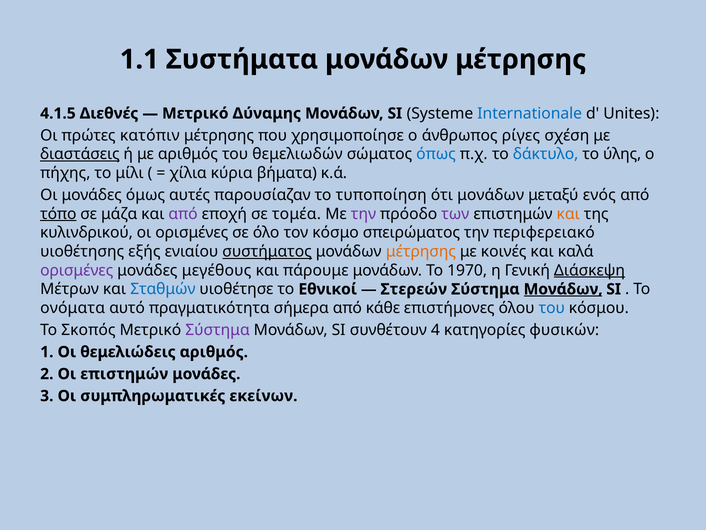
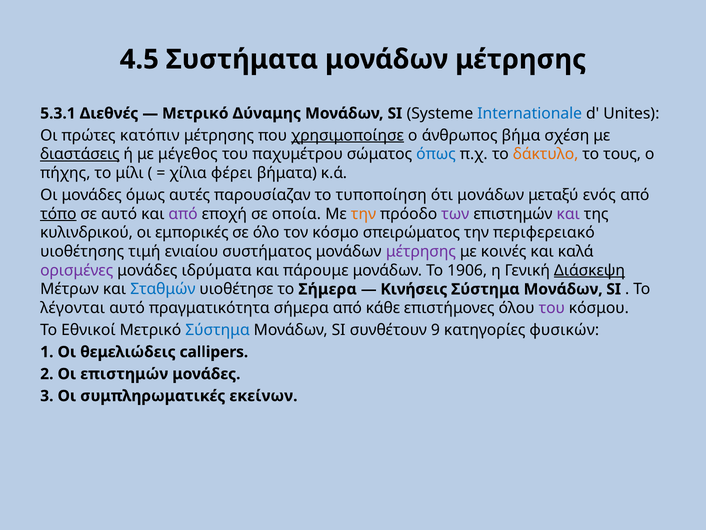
1.1: 1.1 -> 4.5
4.1.5: 4.1.5 -> 5.3.1
χρησιμοποίησε underline: none -> present
ρίγες: ρίγες -> βήμα
με αριθμός: αριθμός -> μέγεθος
θεμελιωδών: θεμελιωδών -> παχυμέτρου
δάκτυλο colour: blue -> orange
ύλης: ύλης -> τους
κύρια: κύρια -> φέρει
σε μάζα: μάζα -> αυτό
τομέα: τομέα -> οποία
την at (363, 214) colour: purple -> orange
και at (568, 214) colour: orange -> purple
οι ορισμένες: ορισμένες -> εμπορικές
εξής: εξής -> τιμή
συστήματος underline: present -> none
μέτρησης at (421, 251) colour: orange -> purple
μεγέθους: μεγέθους -> ιδρύματα
1970: 1970 -> 1906
το Εθνικοί: Εθνικοί -> Σήμερα
Στερεών: Στερεών -> Κινήσεις
Μονάδων at (563, 289) underline: present -> none
ονόματα: ονόματα -> λέγονται
του at (552, 308) colour: blue -> purple
Σκοπός: Σκοπός -> Εθνικοί
Σύστημα at (218, 330) colour: purple -> blue
4: 4 -> 9
θεμελιώδεις αριθμός: αριθμός -> callipers
